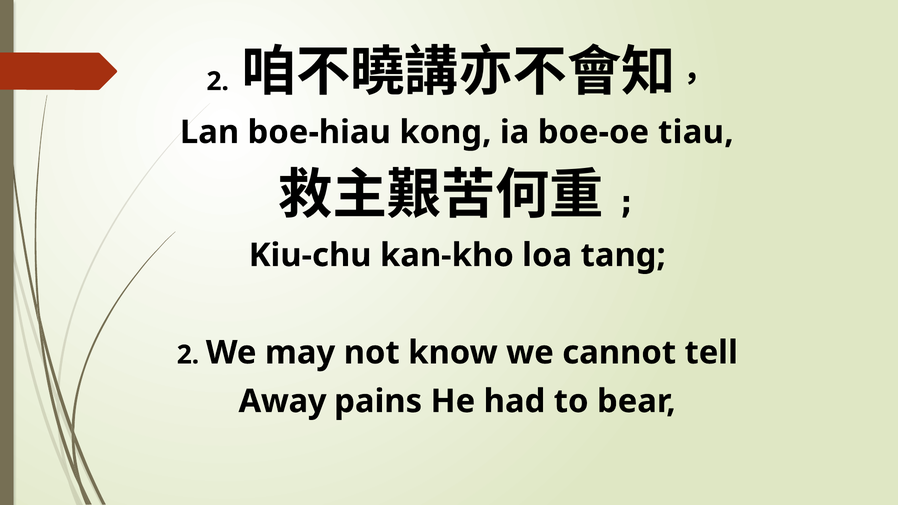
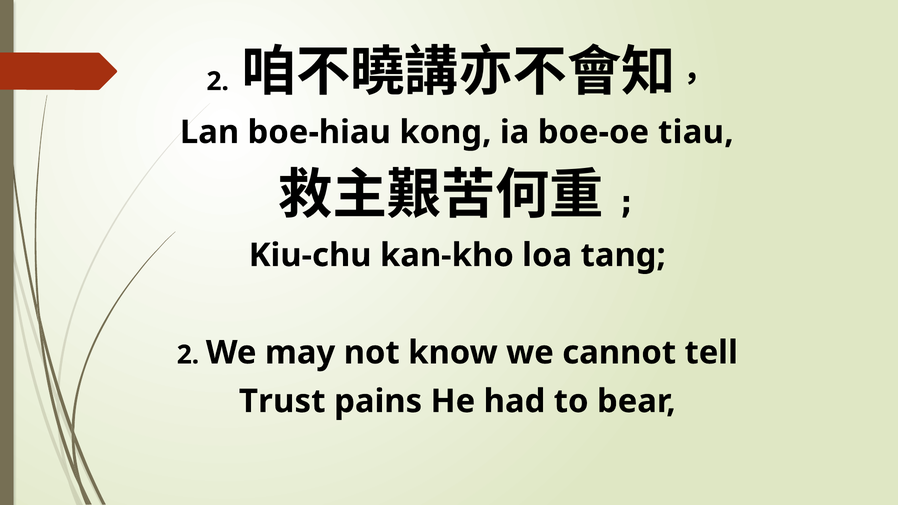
Away: Away -> Trust
